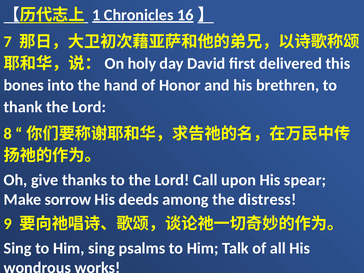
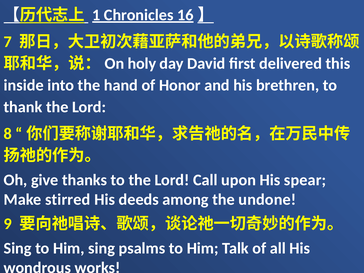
bones: bones -> inside
sorrow: sorrow -> stirred
distress: distress -> undone
